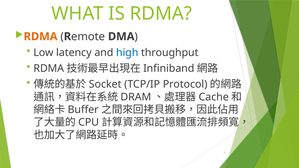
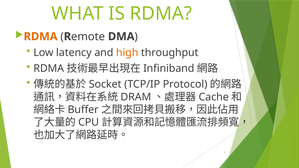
high colour: blue -> orange
